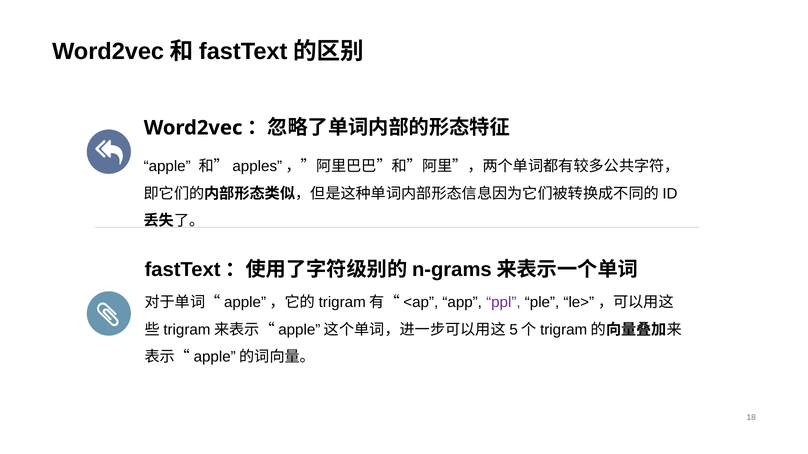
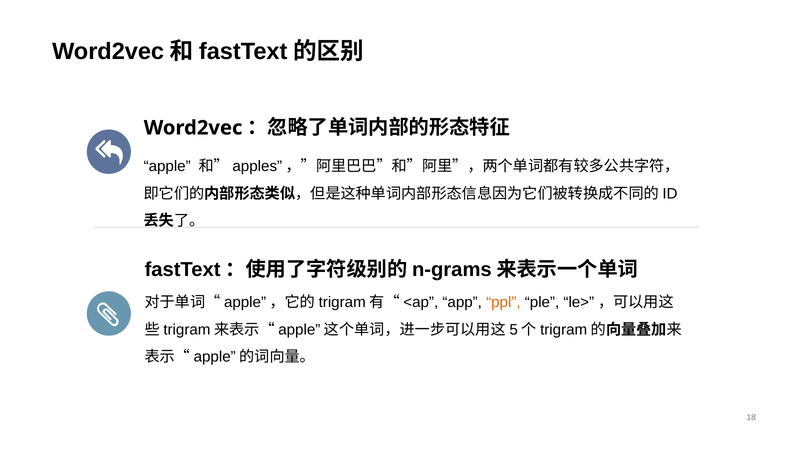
ppl colour: purple -> orange
